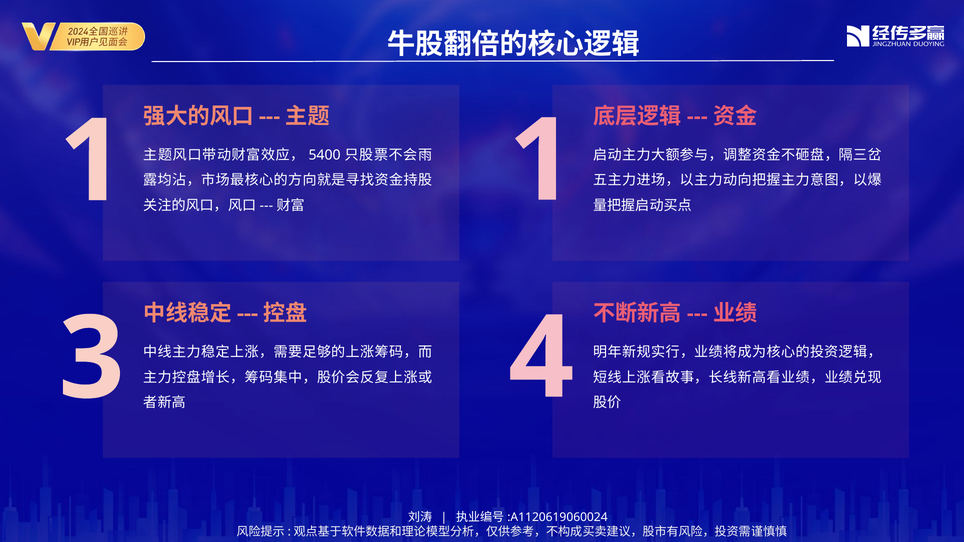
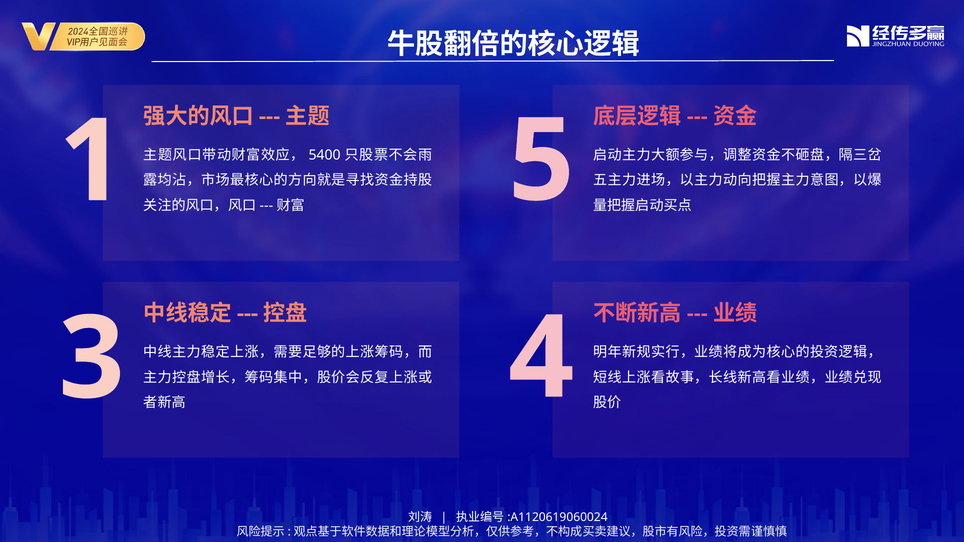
1 1: 1 -> 5
